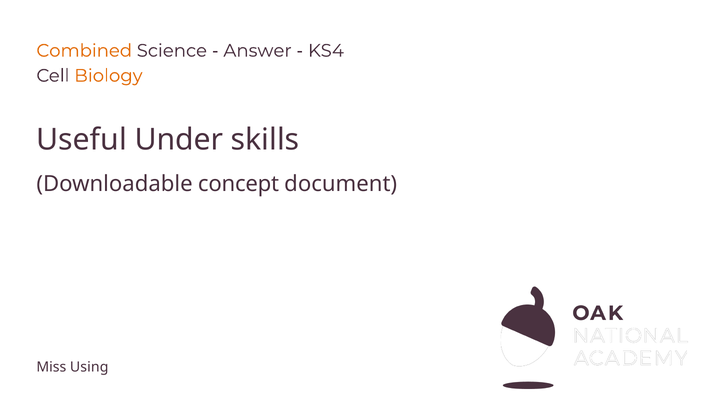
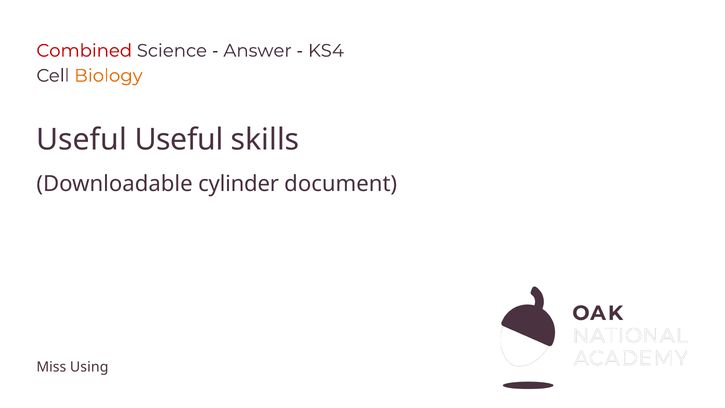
Combined colour: orange -> red
Useful Under: Under -> Useful
concept: concept -> cylinder
